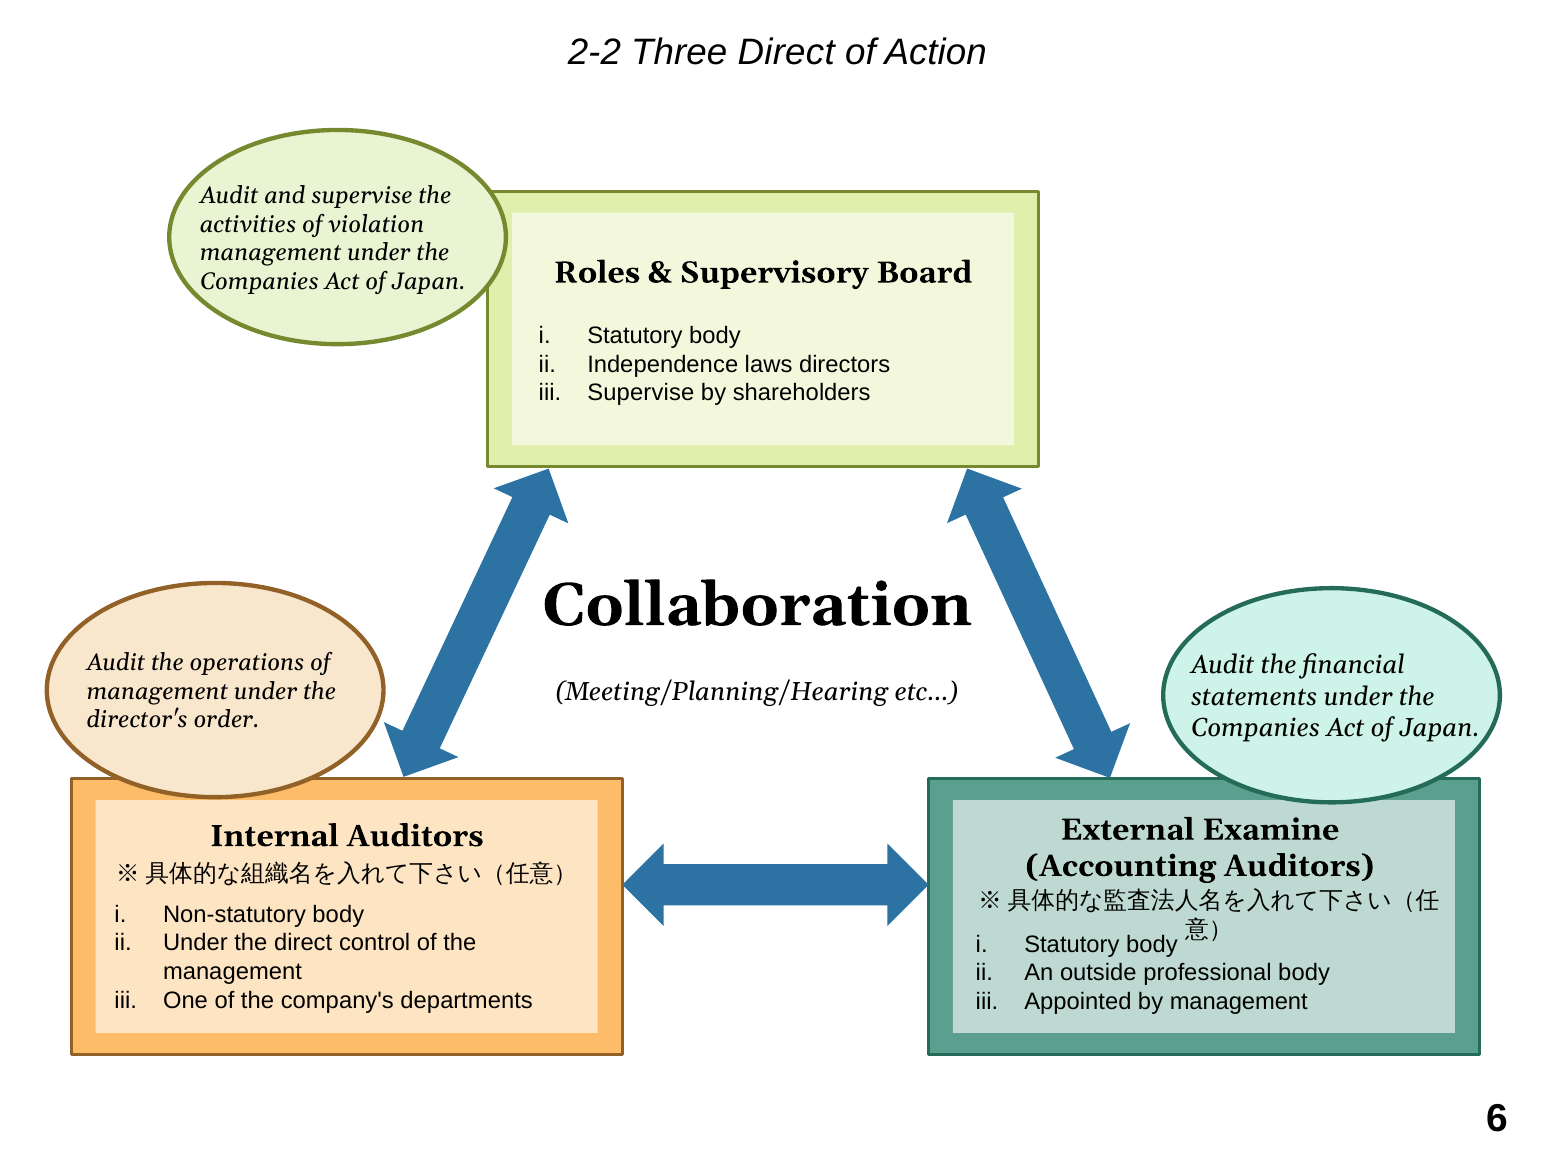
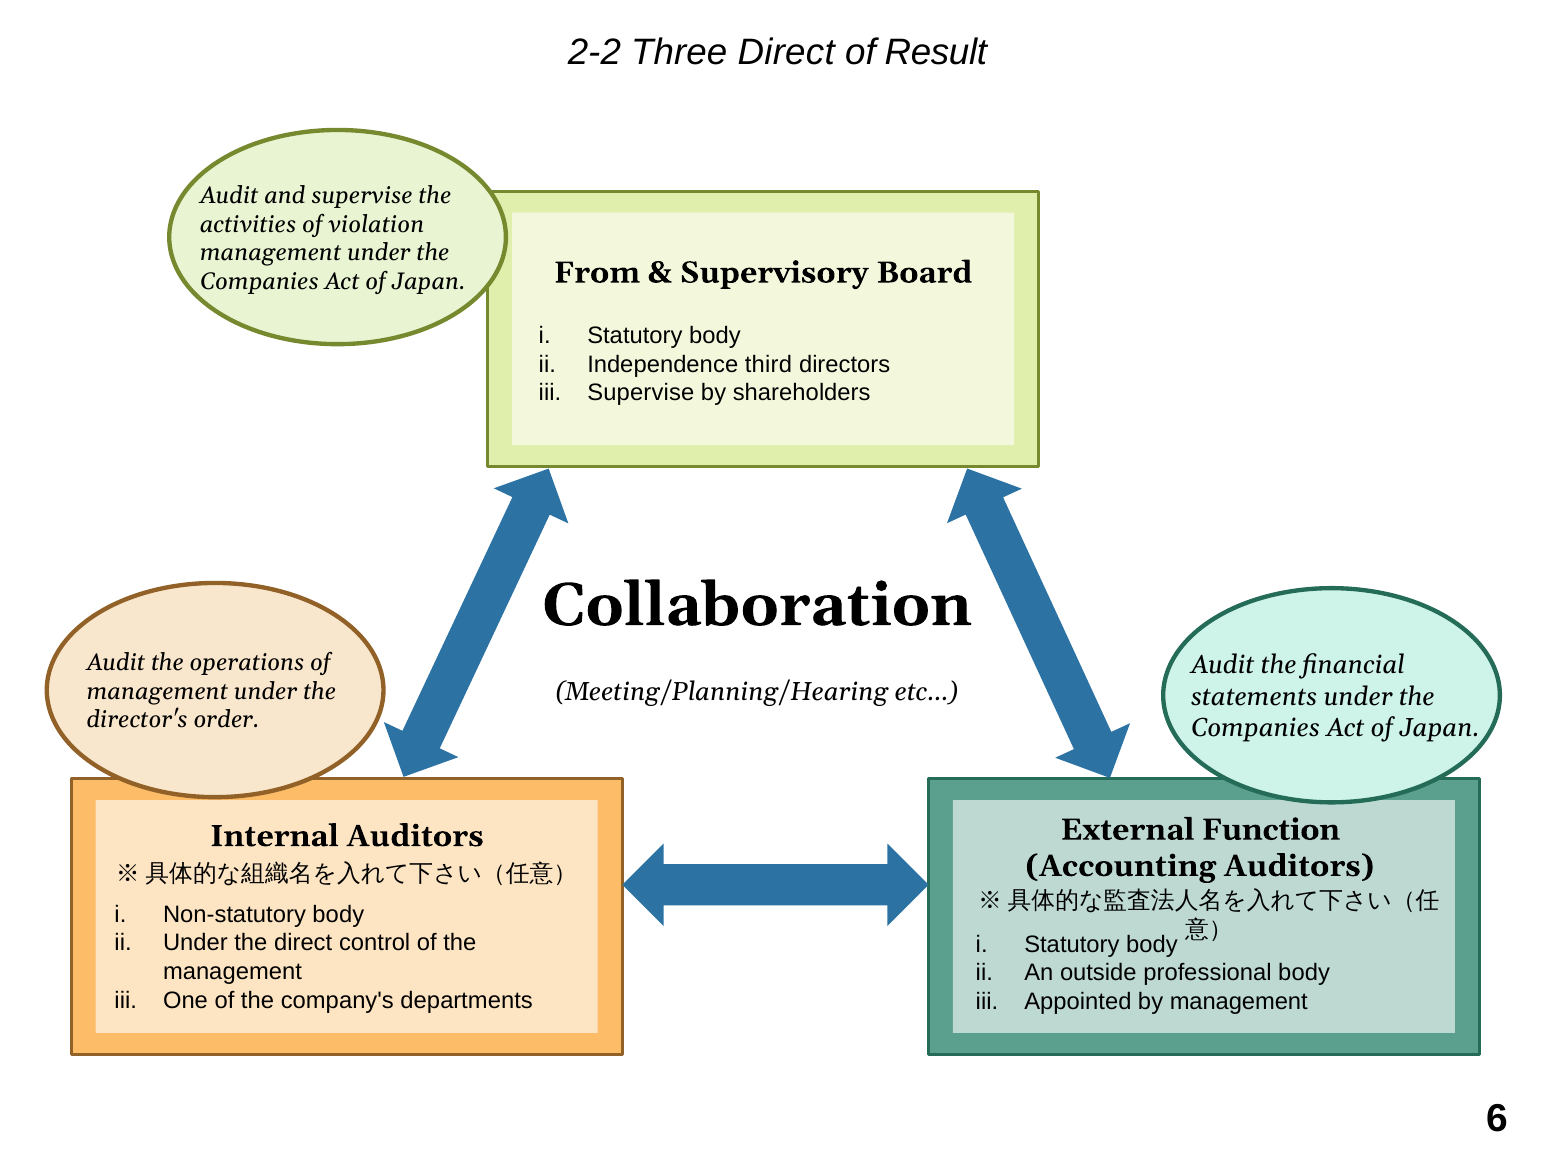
Action: Action -> Result
Roles: Roles -> From
laws: laws -> third
Examine: Examine -> Function
